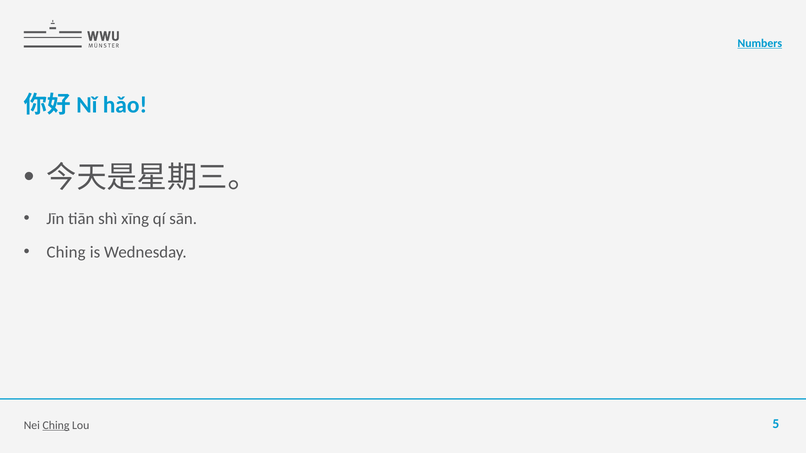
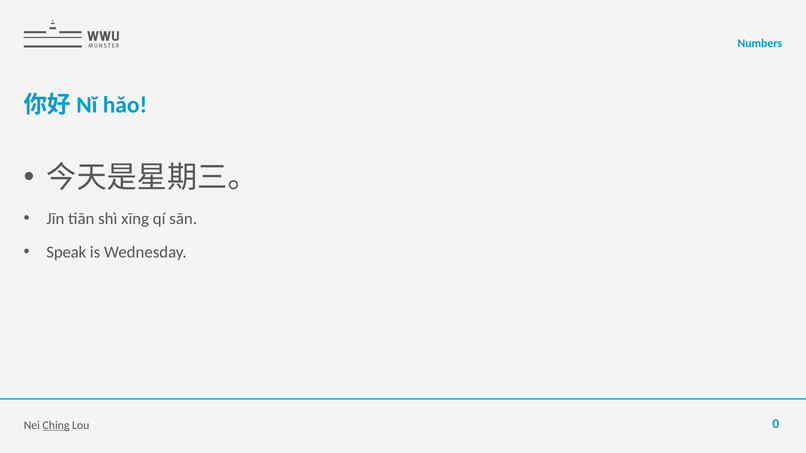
Numbers underline: present -> none
Ching at (66, 252): Ching -> Speak
5: 5 -> 0
